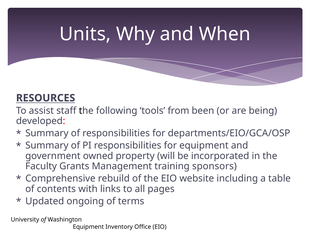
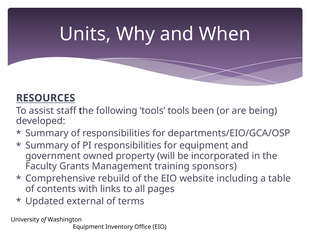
tools from: from -> tools
ongoing: ongoing -> external
